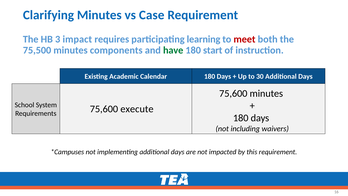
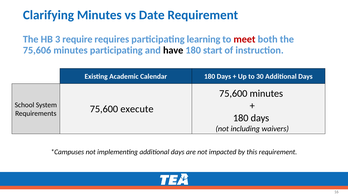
Case: Case -> Date
impact: impact -> require
75,500: 75,500 -> 75,606
minutes components: components -> participating
have colour: green -> black
